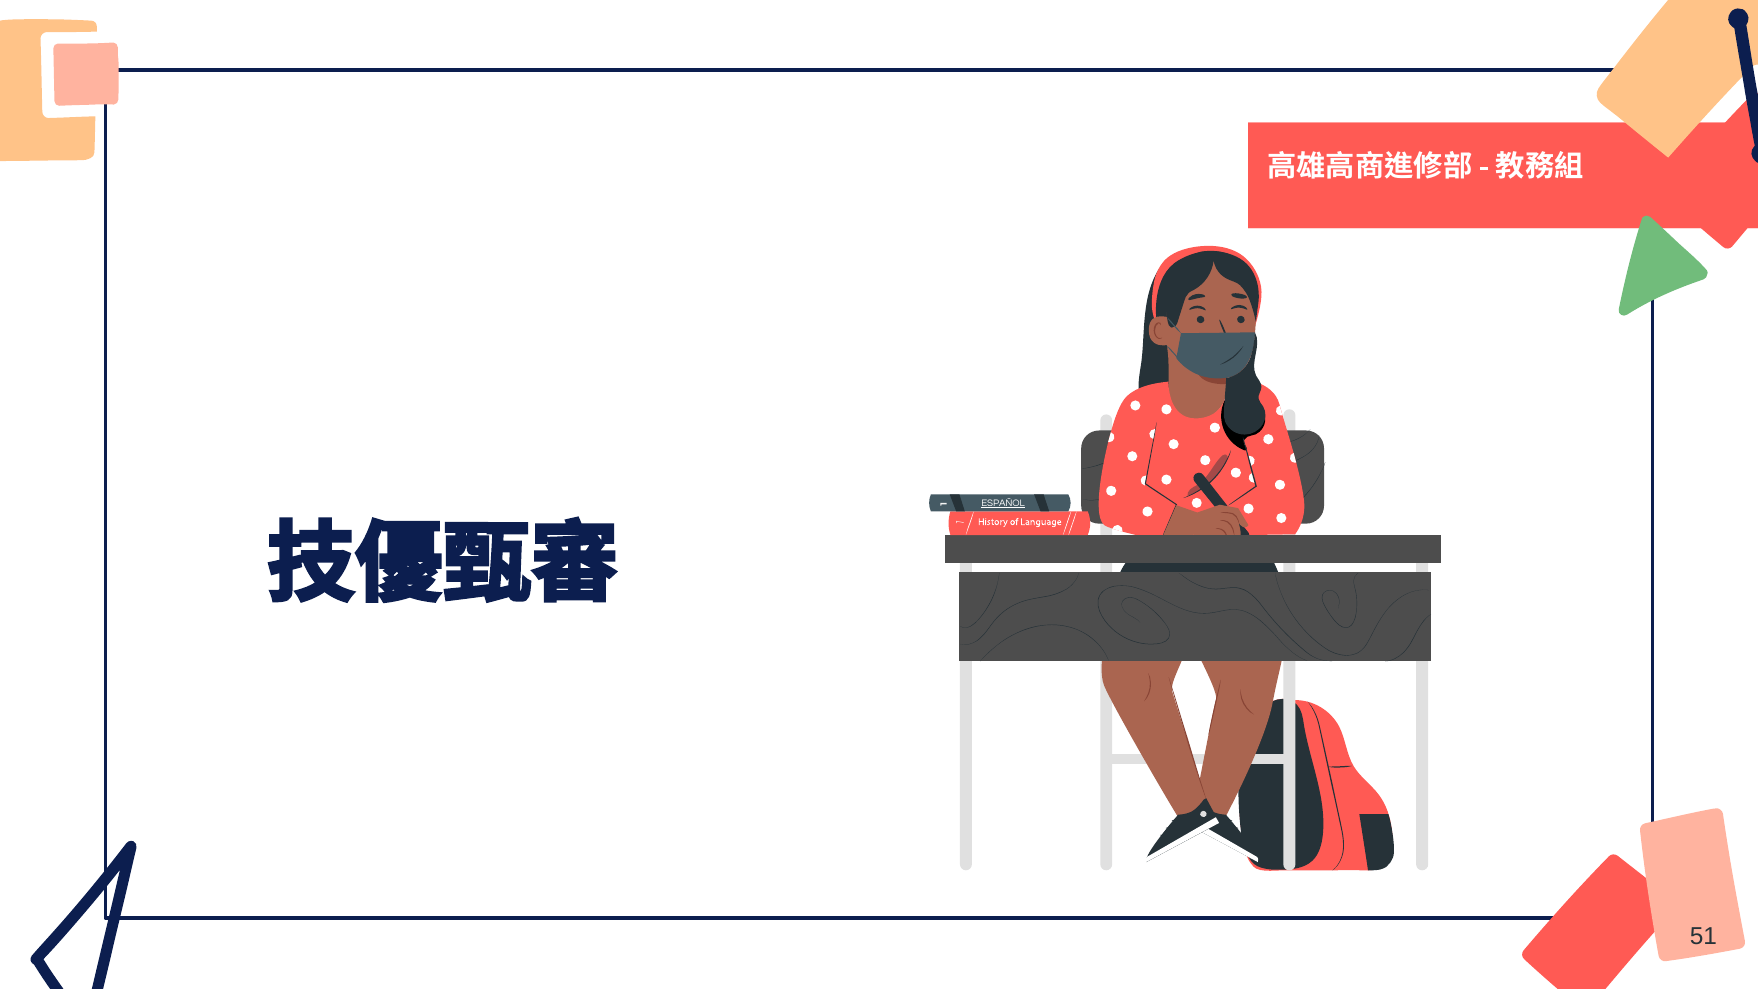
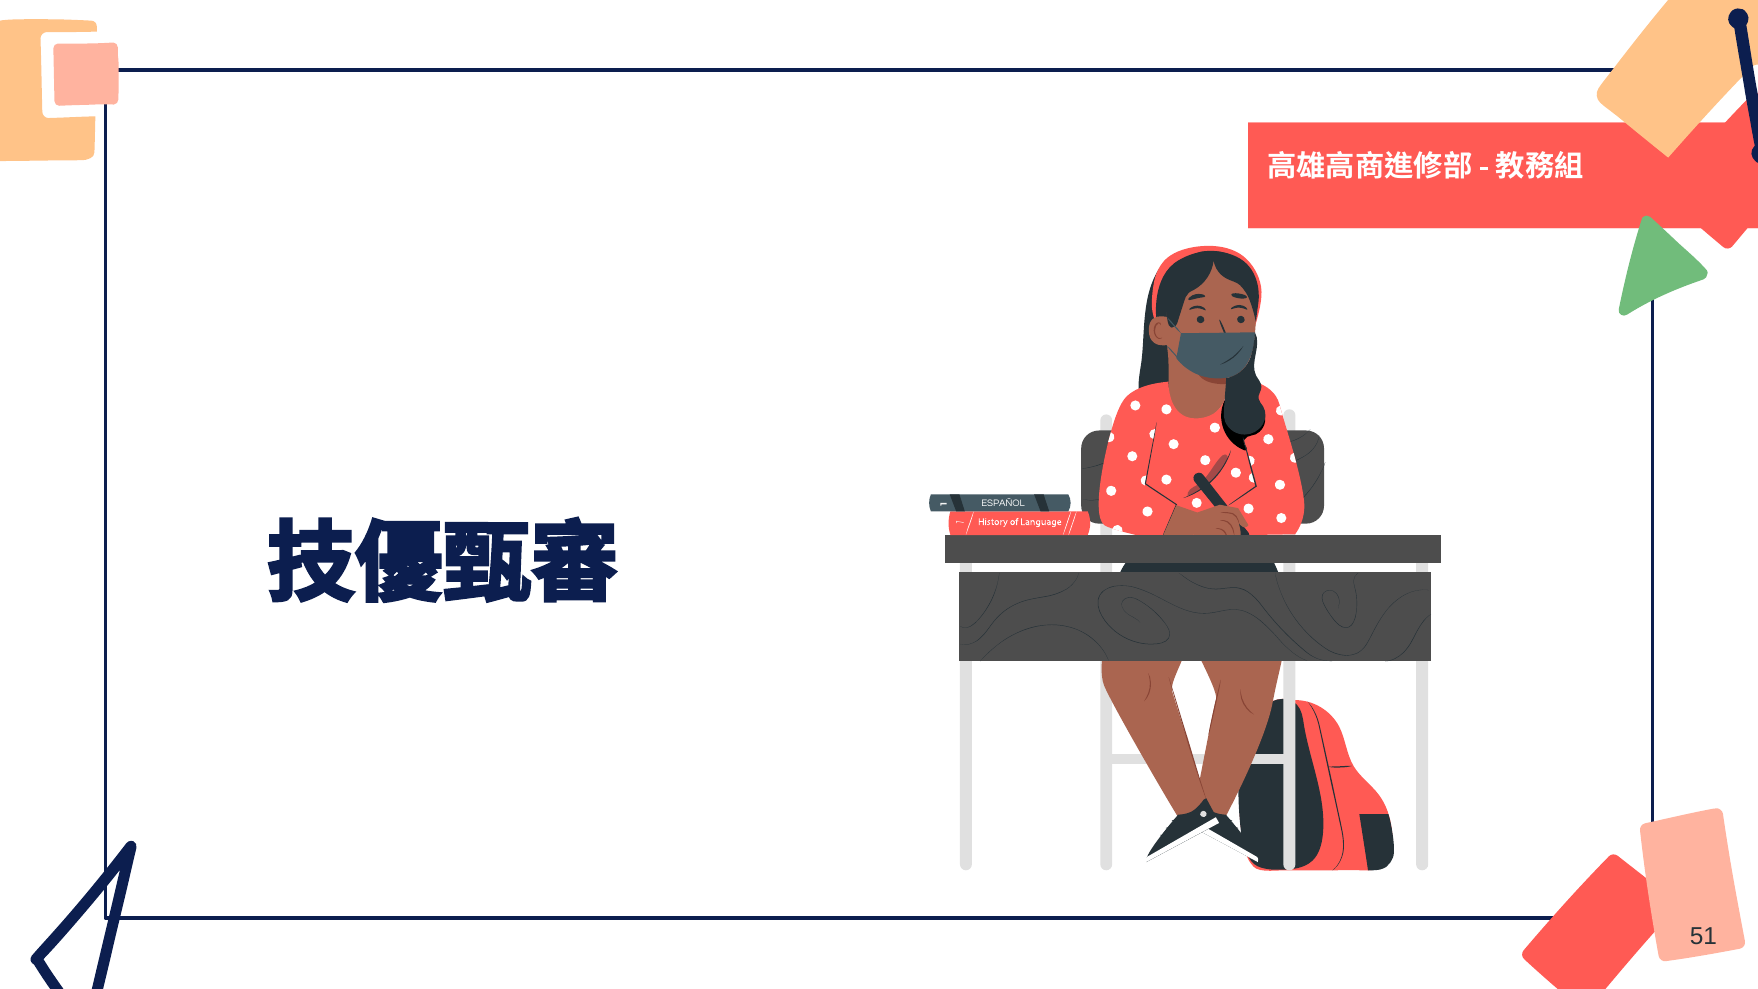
ESPAÑOL underline: present -> none
